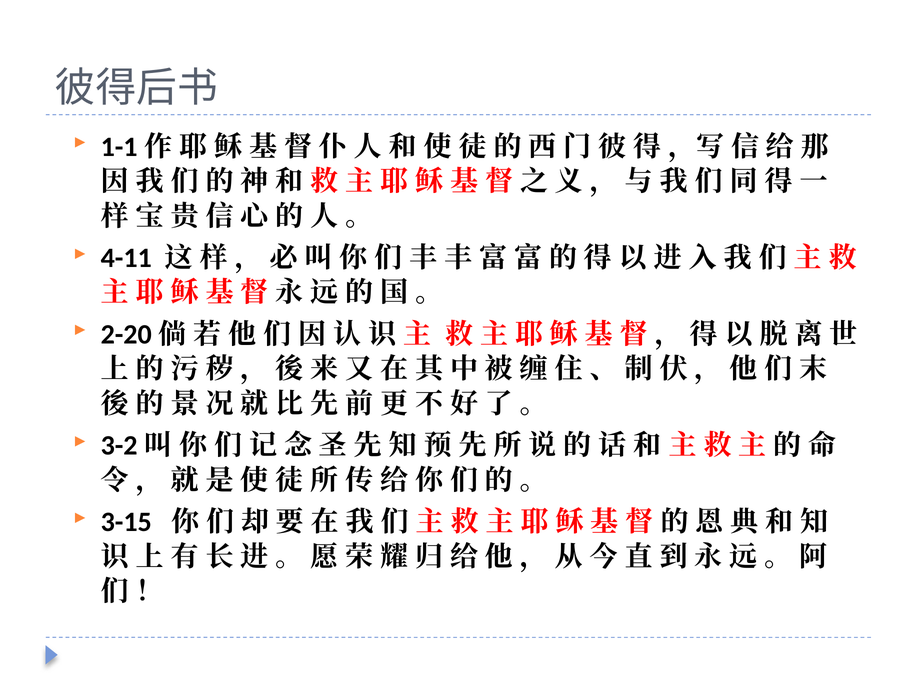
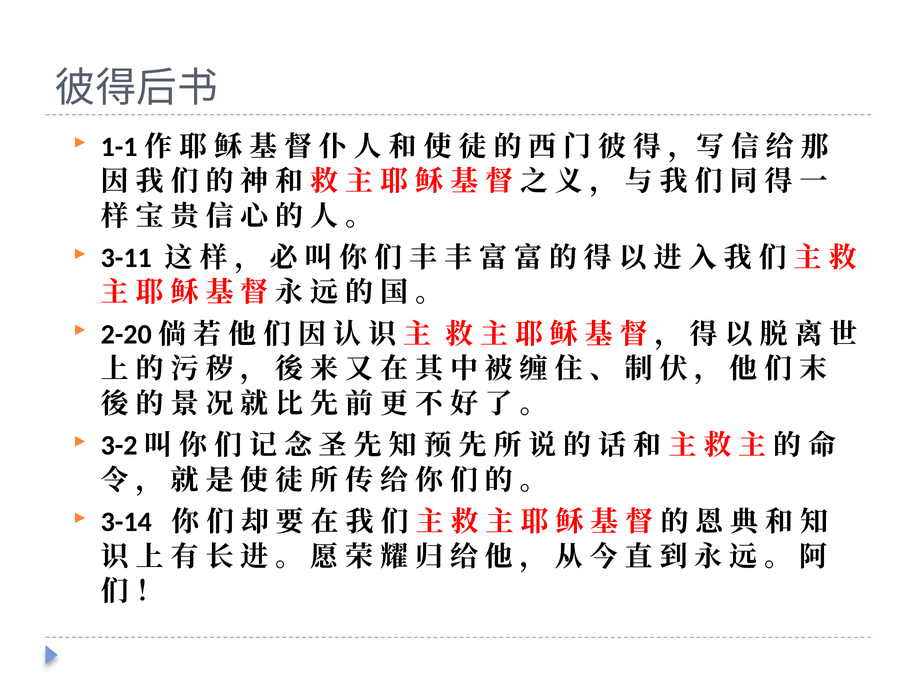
4-11: 4-11 -> 3-11
3-15: 3-15 -> 3-14
